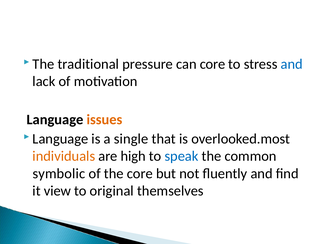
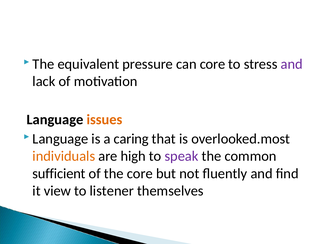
traditional: traditional -> equivalent
and at (292, 64) colour: blue -> purple
single: single -> caring
speak colour: blue -> purple
symbolic: symbolic -> sufficient
original: original -> listener
